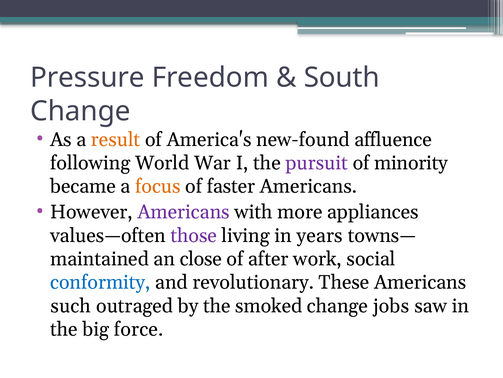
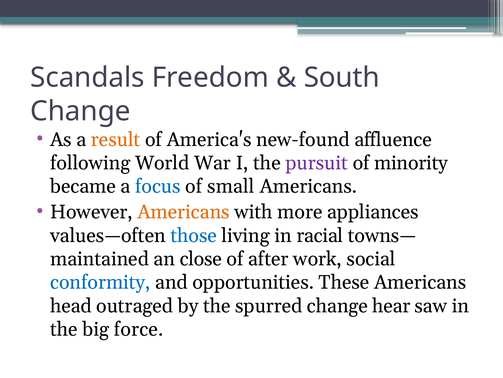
Pressure: Pressure -> Scandals
focus colour: orange -> blue
faster: faster -> small
Americans at (184, 212) colour: purple -> orange
those colour: purple -> blue
years: years -> racial
revolutionary: revolutionary -> opportunities
such: such -> head
smoked: smoked -> spurred
jobs: jobs -> hear
